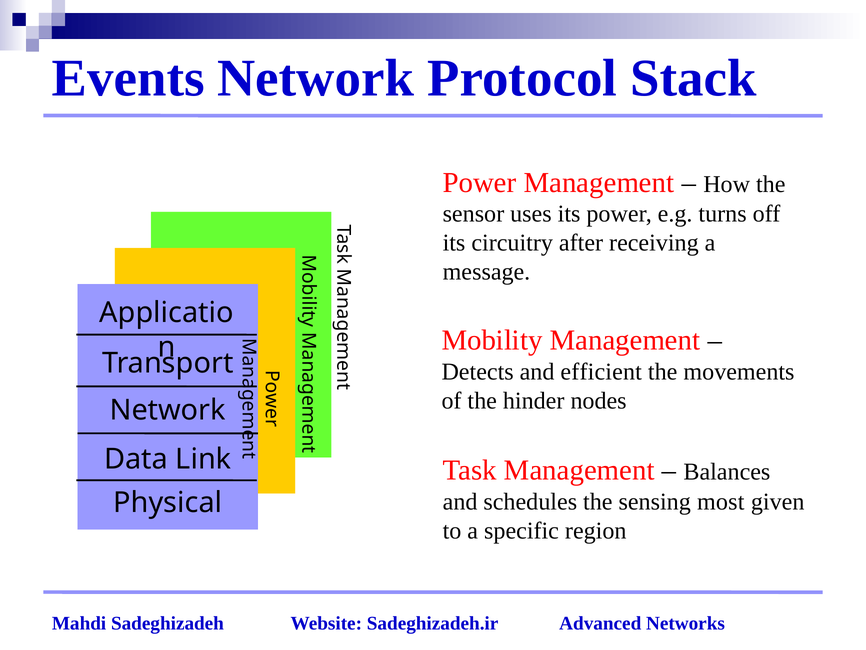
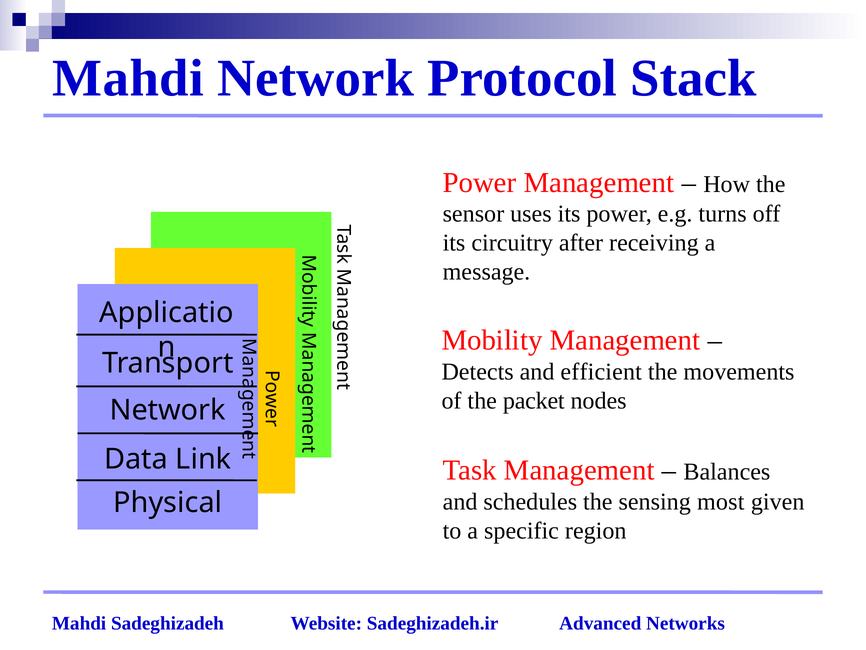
Events at (128, 78): Events -> Mahdi
hinder: hinder -> packet
